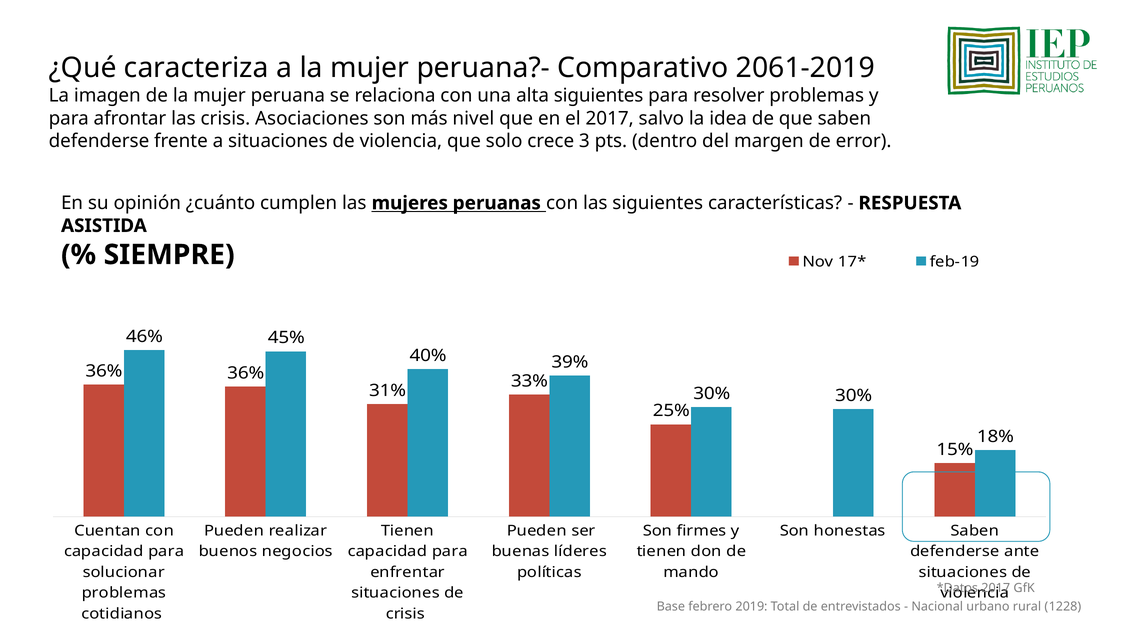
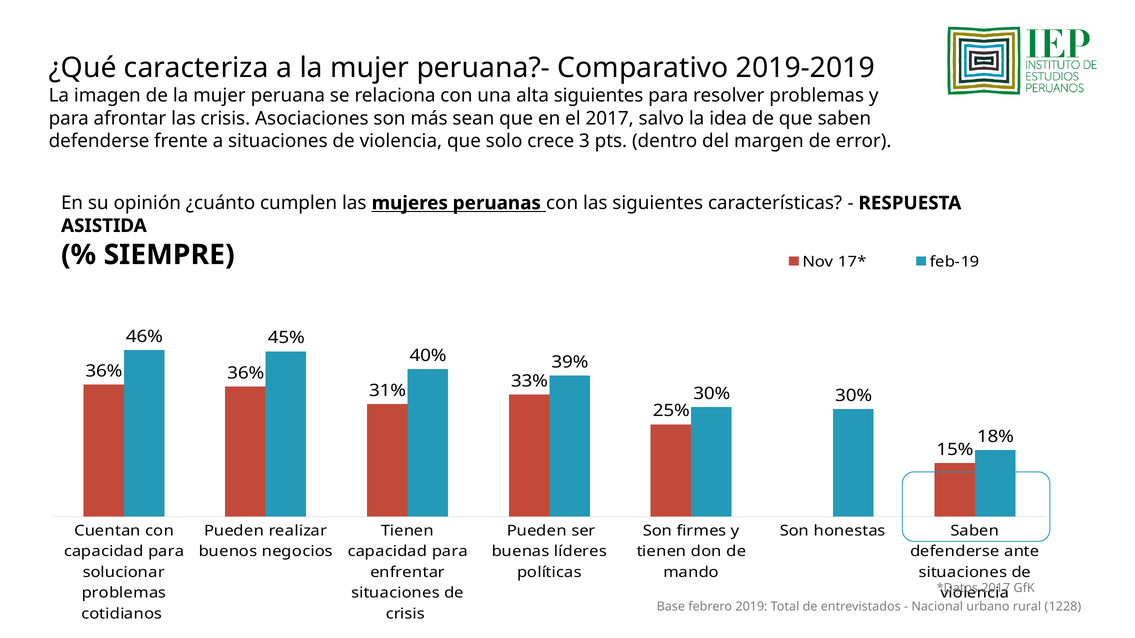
2061-2019: 2061-2019 -> 2019-2019
nivel: nivel -> sean
